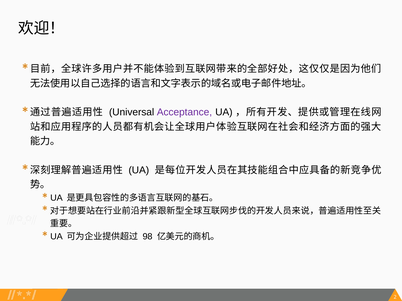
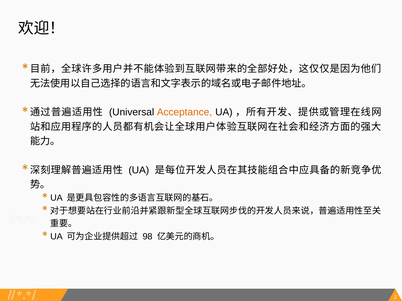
Acceptance colour: purple -> orange
